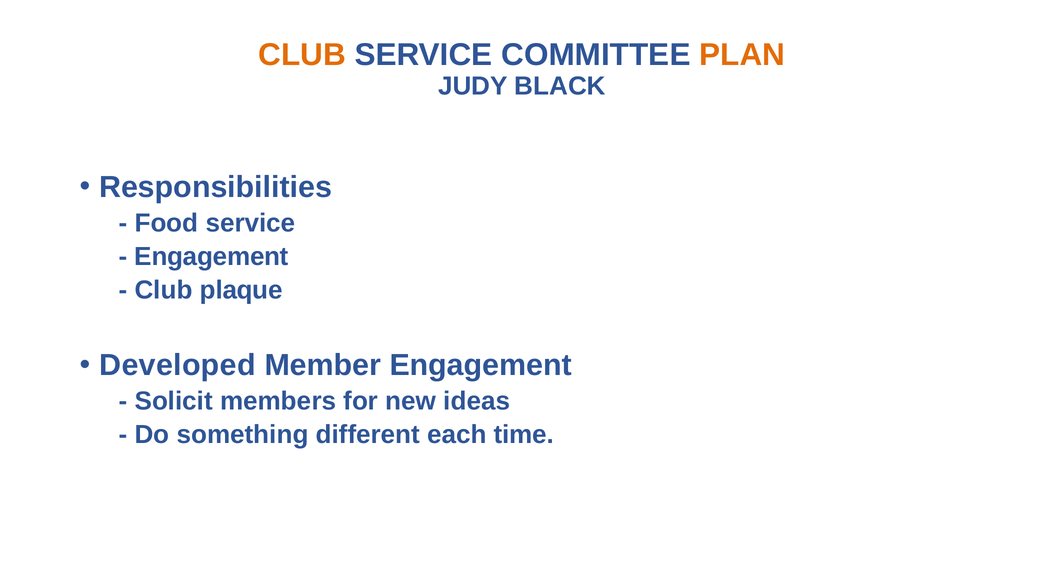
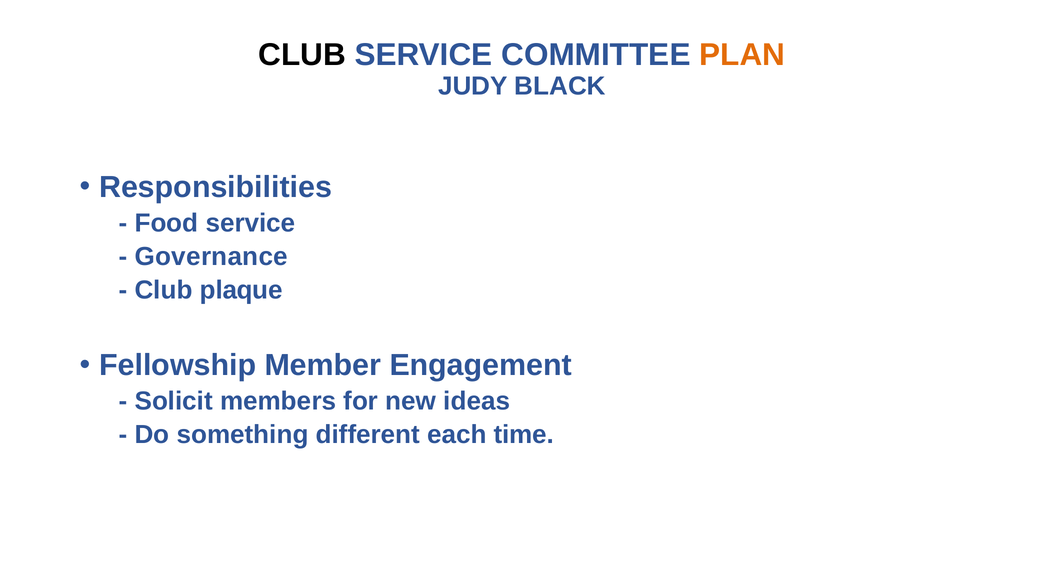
CLUB at (302, 55) colour: orange -> black
Engagement at (212, 257): Engagement -> Governance
Developed: Developed -> Fellowship
